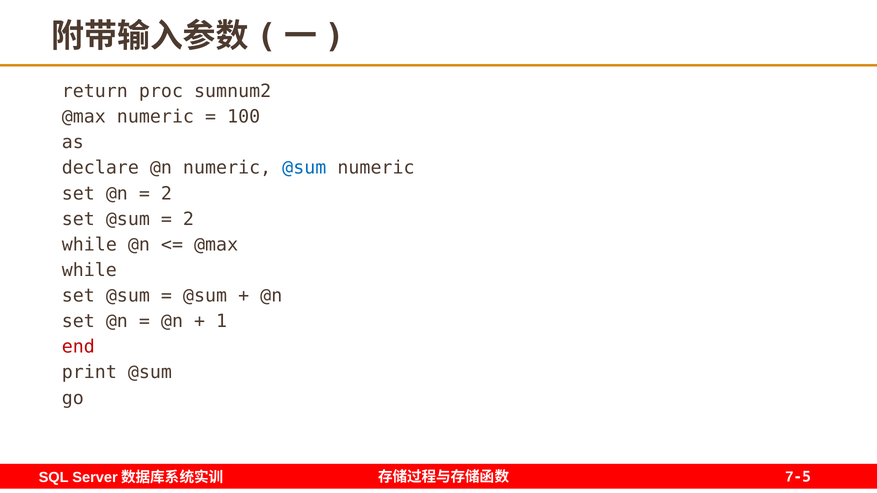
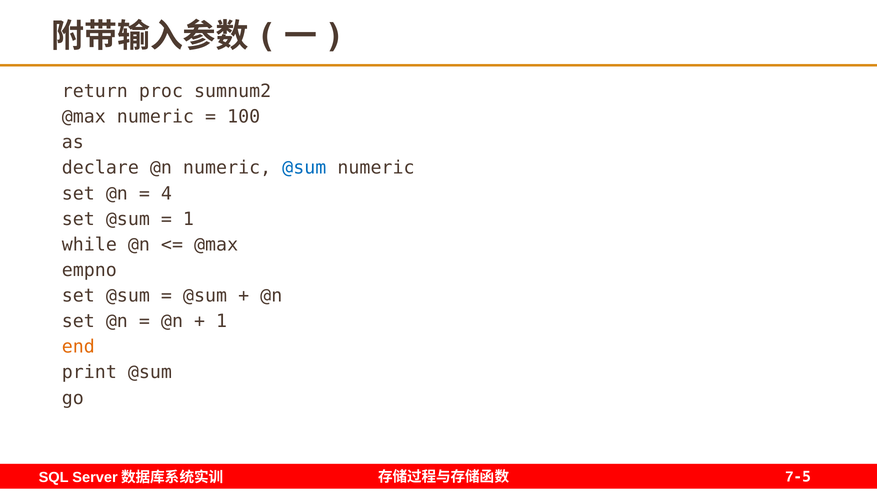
2 at (166, 194): 2 -> 4
2 at (189, 219): 2 -> 1
while at (89, 270): while -> empno
end colour: red -> orange
